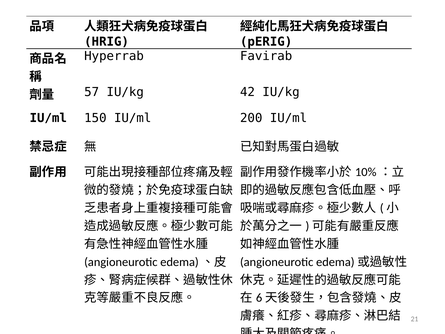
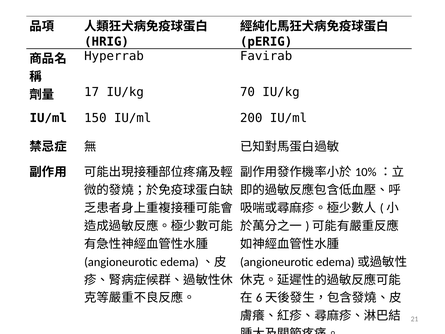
57: 57 -> 17
42: 42 -> 70
